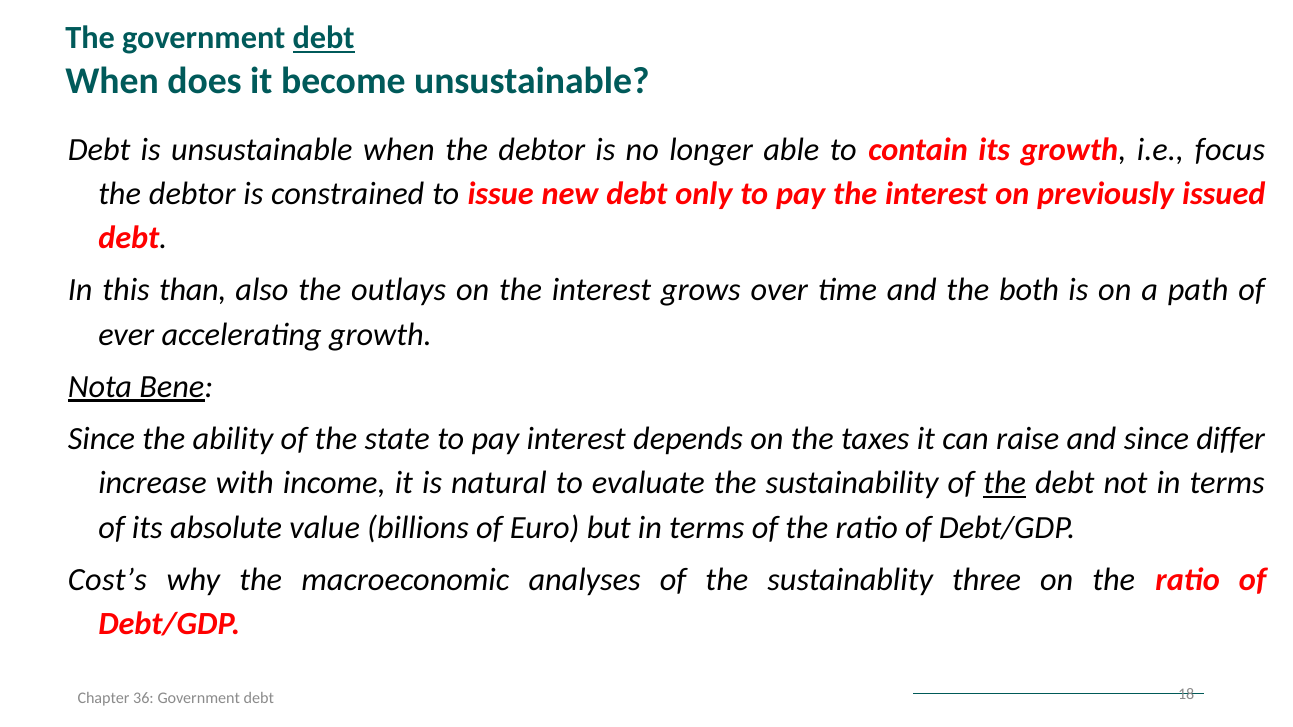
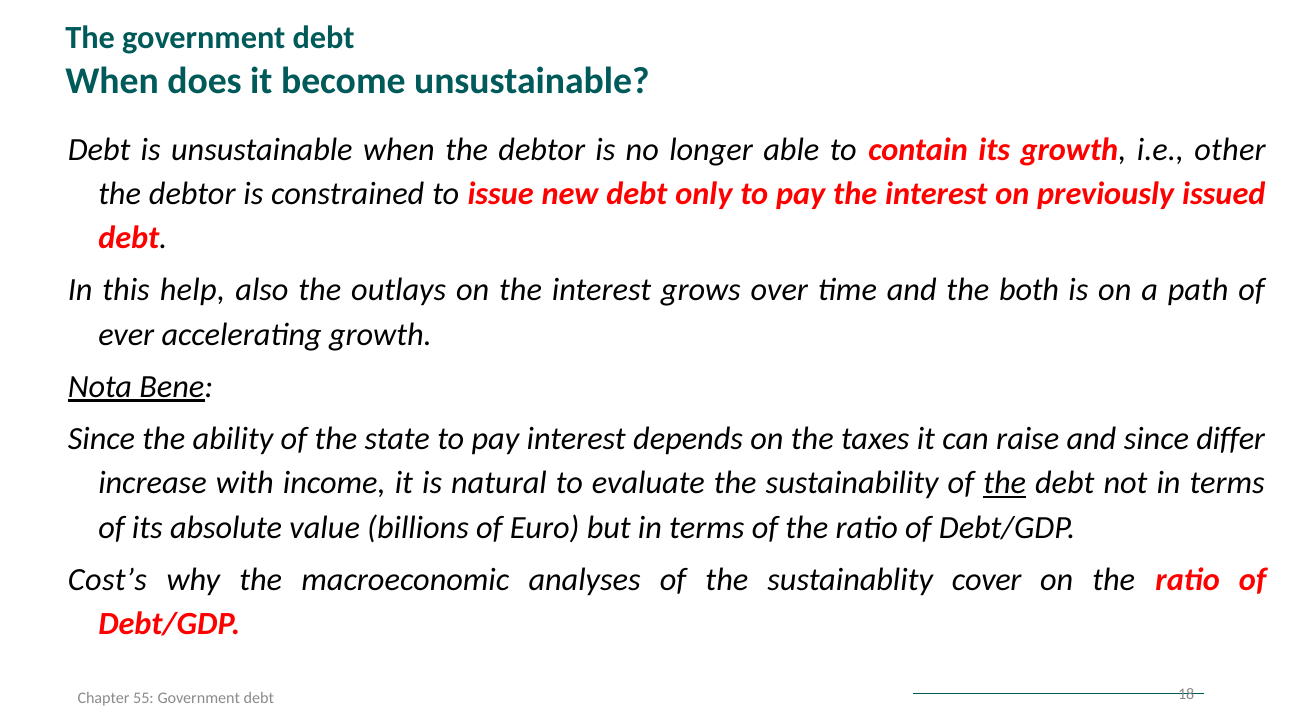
debt at (324, 38) underline: present -> none
focus: focus -> other
than: than -> help
three: three -> cover
36: 36 -> 55
